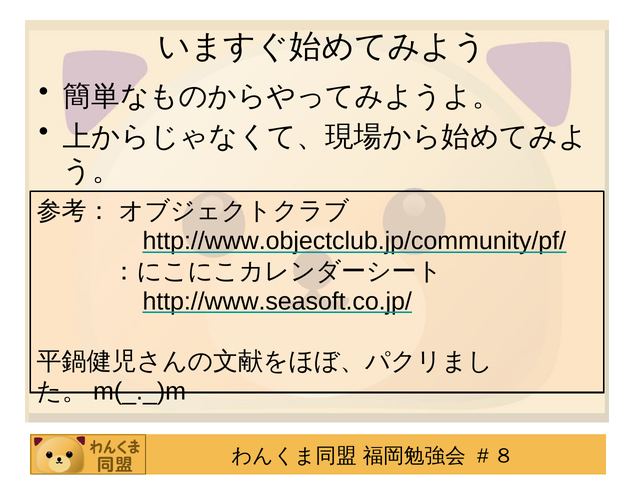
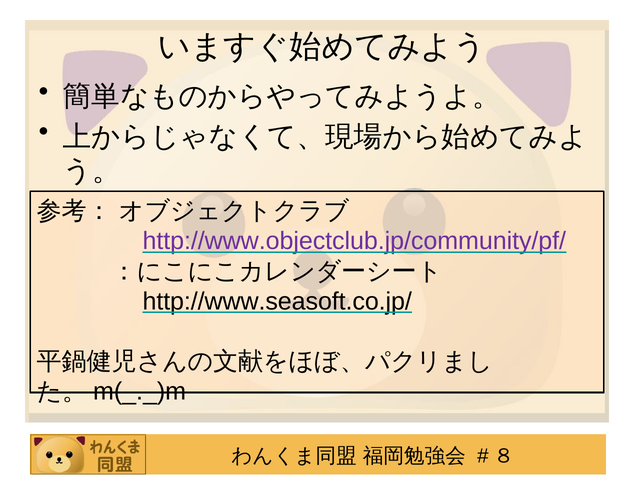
http://www.objectclub.jp/community/pf/ colour: black -> purple
